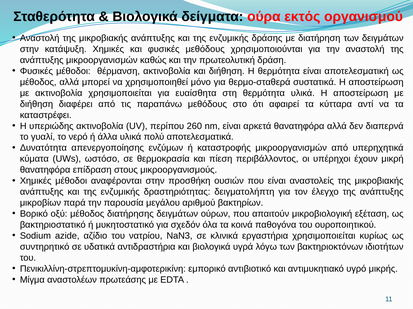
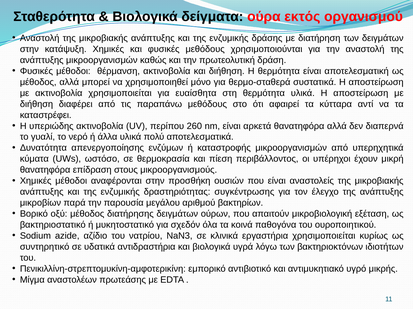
δειγματολήπτη: δειγματολήπτη -> συγκέντρωσης
